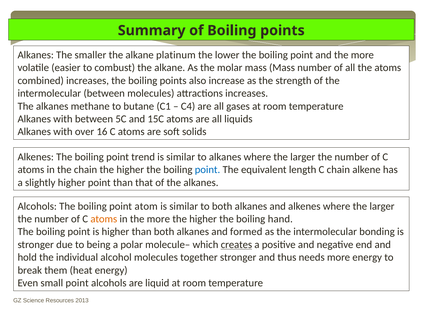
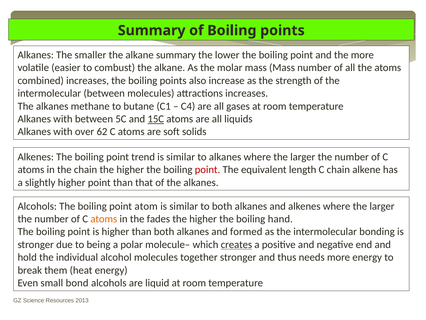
alkane platinum: platinum -> summary
15C underline: none -> present
16: 16 -> 62
point at (208, 169) colour: blue -> red
in the more: more -> fades
small point: point -> bond
